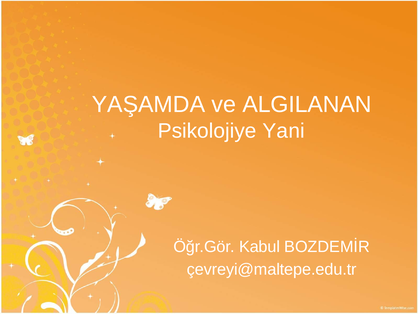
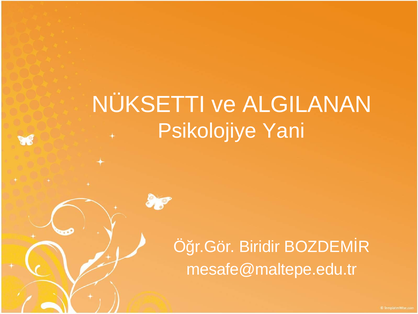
YAŞAMDA: YAŞAMDA -> NÜKSETTI
Kabul: Kabul -> Biridir
çevreyi@maltepe.edu.tr: çevreyi@maltepe.edu.tr -> mesafe@maltepe.edu.tr
